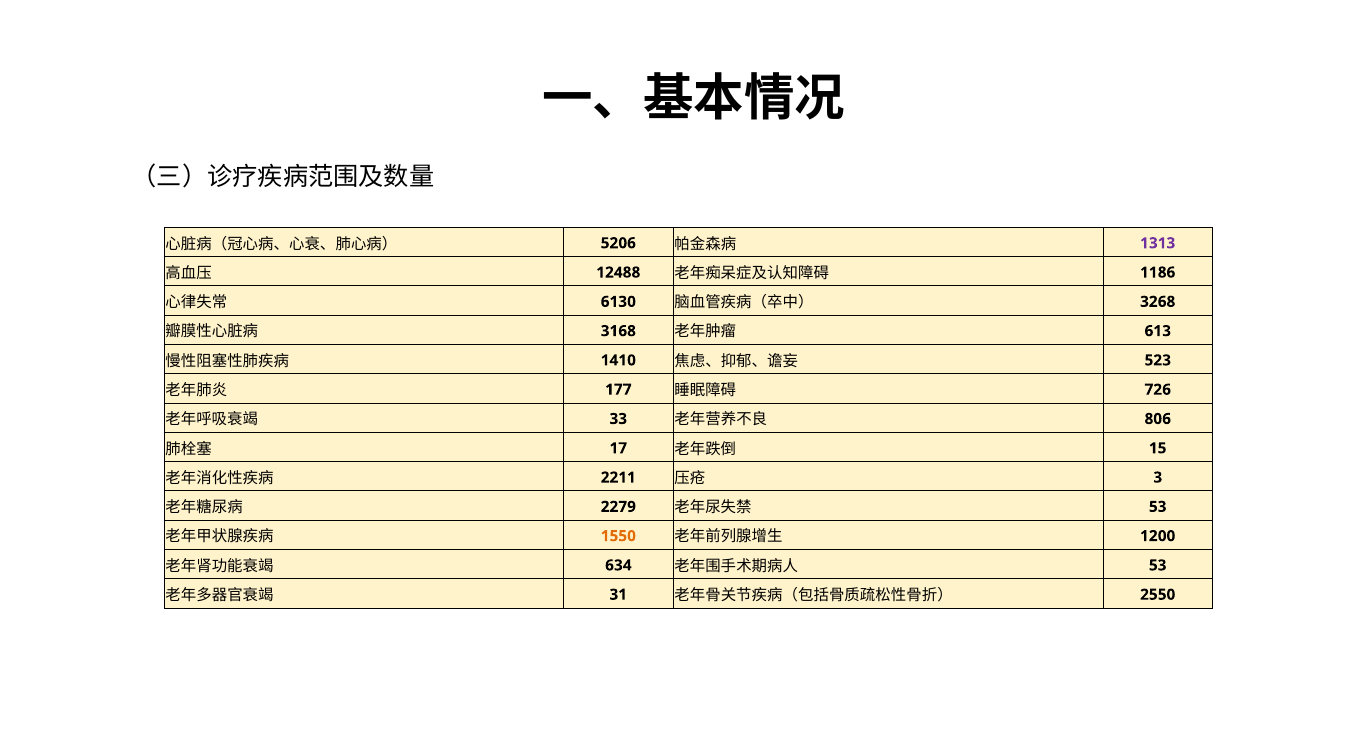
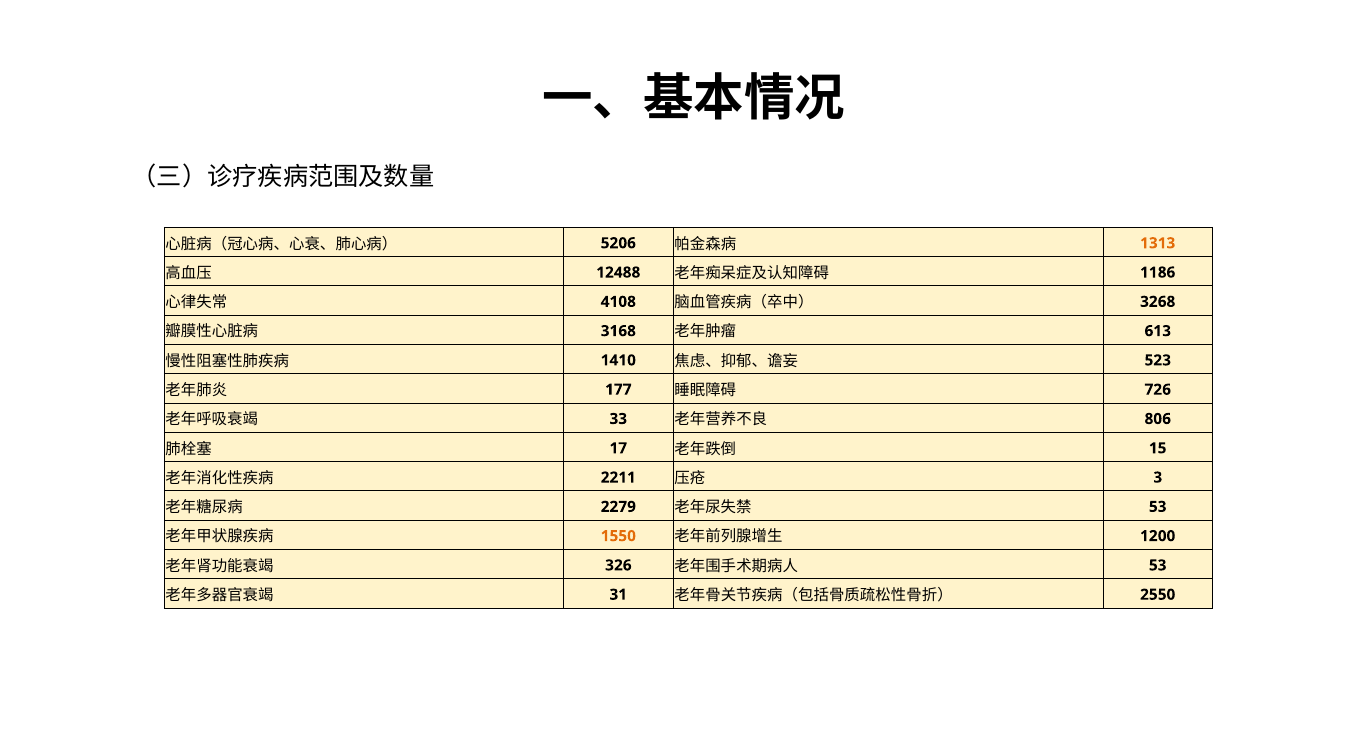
1313 colour: purple -> orange
6130: 6130 -> 4108
634: 634 -> 326
